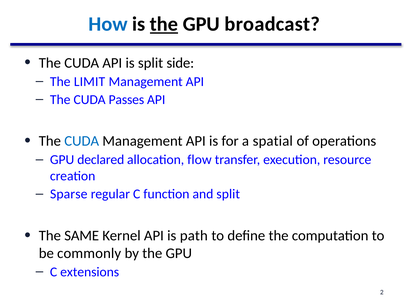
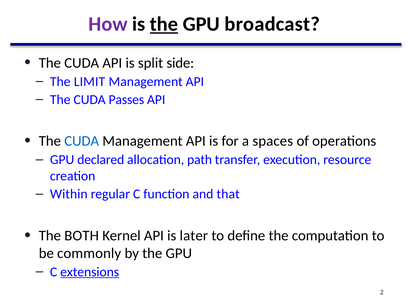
How colour: blue -> purple
spatial: spatial -> spaces
flow: flow -> path
Sparse: Sparse -> Within
and split: split -> that
SAME: SAME -> BOTH
path: path -> later
extensions underline: none -> present
